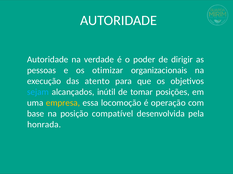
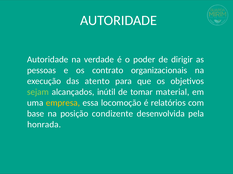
otimizar: otimizar -> contrato
sejam colour: light blue -> light green
posições: posições -> material
operação: operação -> relatórios
compatível: compatível -> condizente
